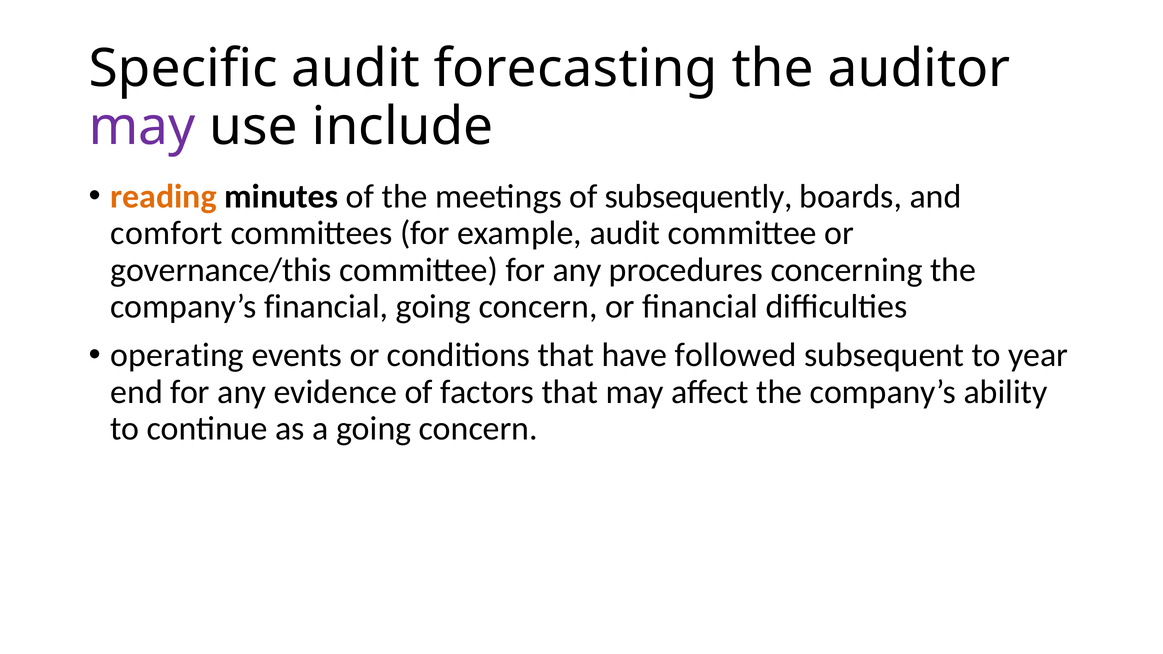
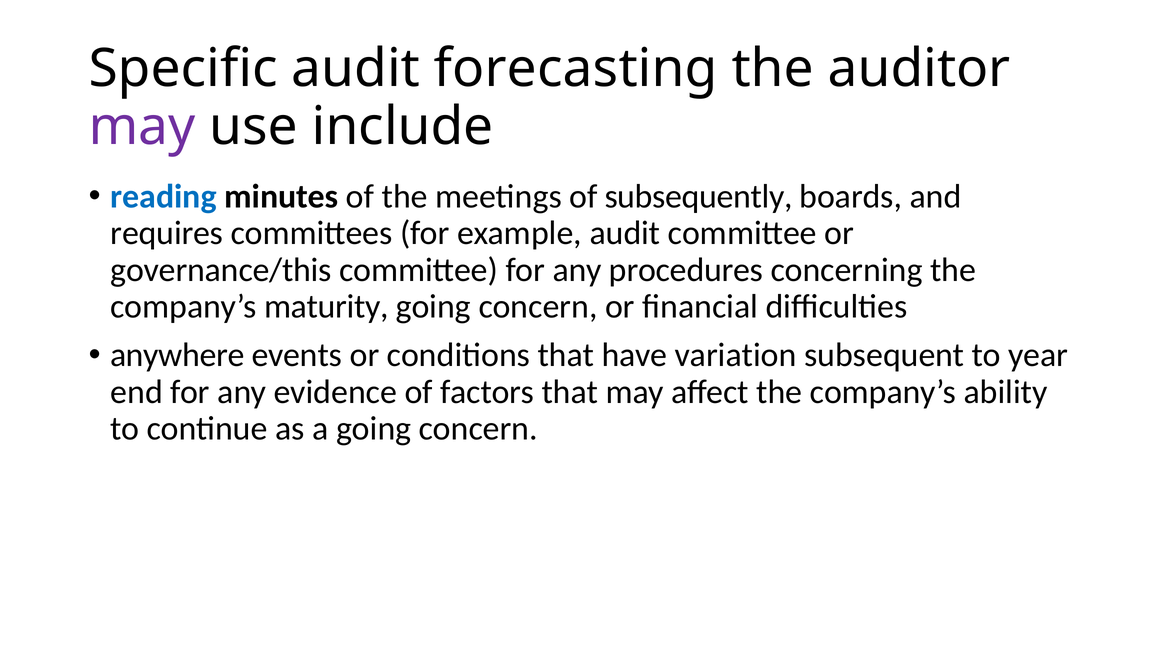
reading colour: orange -> blue
comfort: comfort -> requires
company’s financial: financial -> maturity
operating: operating -> anywhere
followed: followed -> variation
